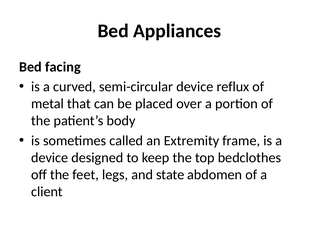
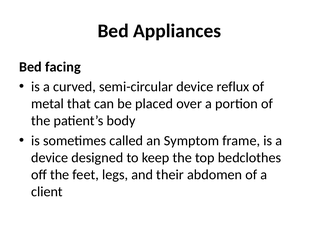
Extremity: Extremity -> Symptom
state: state -> their
